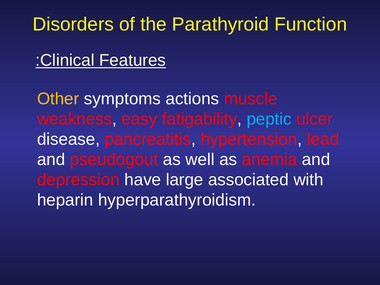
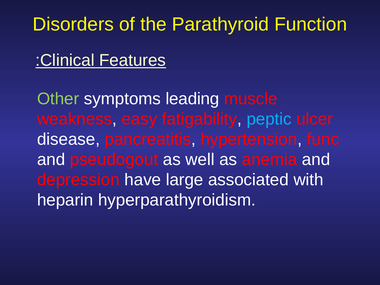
Other colour: yellow -> light green
actions: actions -> leading
lead: lead -> func
